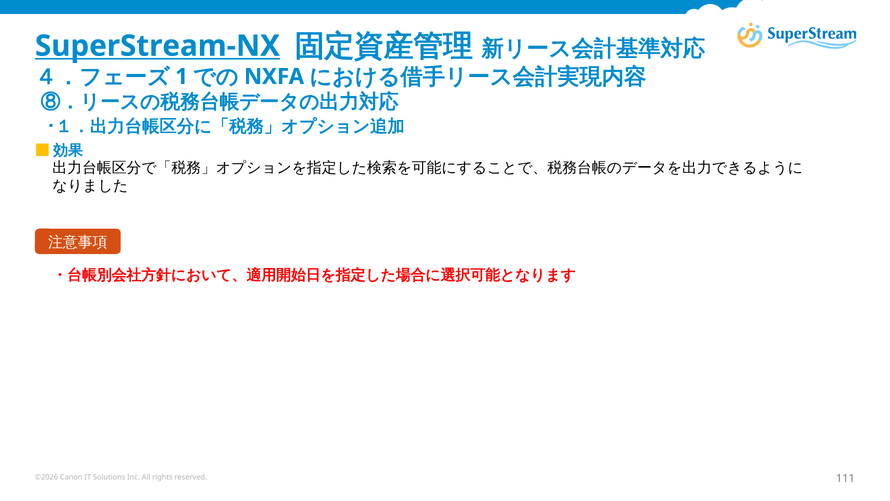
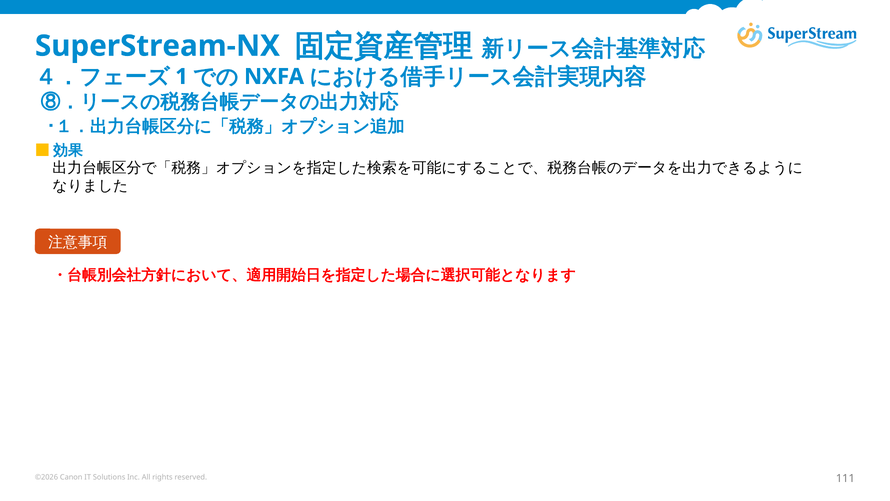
SuperStream-NX underline: present -> none
